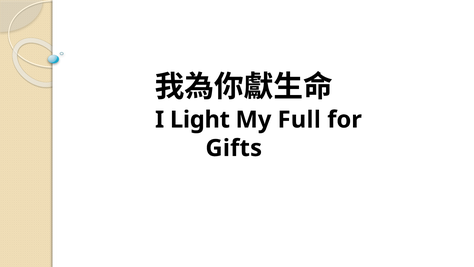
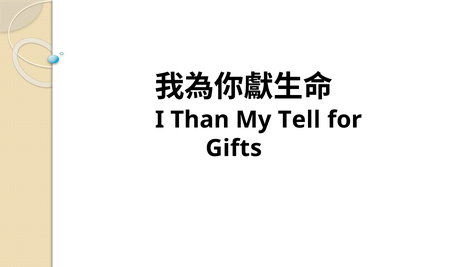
Light: Light -> Than
Full: Full -> Tell
